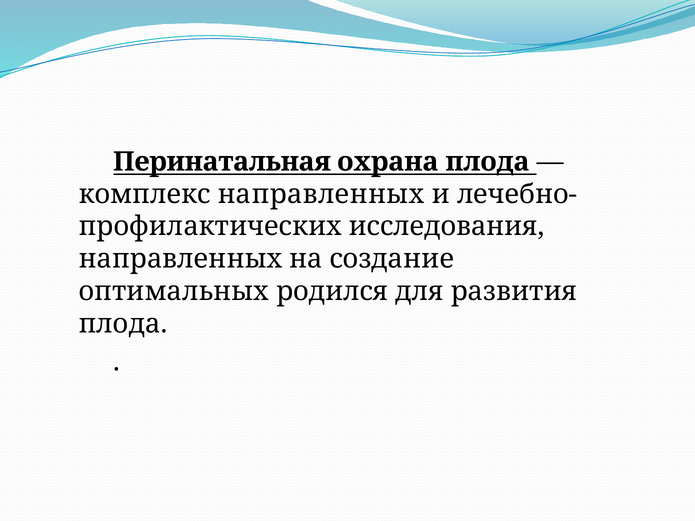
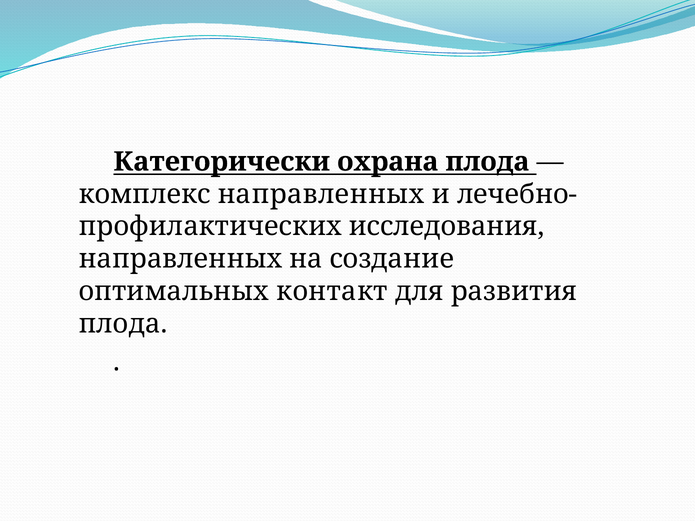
Перинатальная: Перинатальная -> Категорически
родился: родился -> контакт
